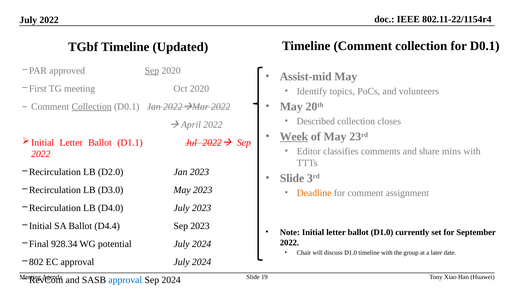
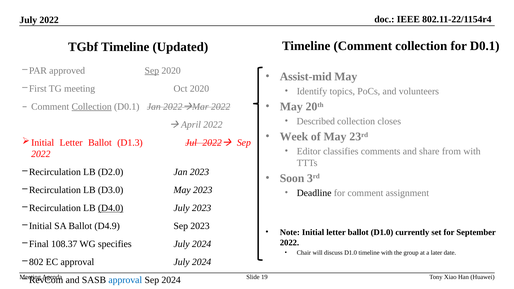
Week underline: present -> none
D1.1: D1.1 -> D1.3
mins: mins -> from
Slide at (292, 178): Slide -> Soon
Deadline colour: orange -> black
D4.0 underline: none -> present
D4.4: D4.4 -> D4.9
928.34: 928.34 -> 108.37
potential: potential -> specifies
